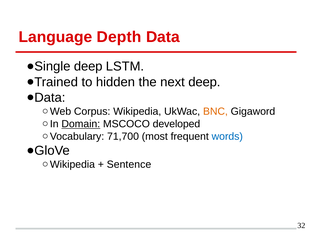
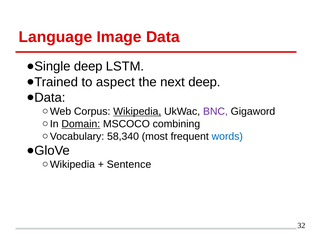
Depth: Depth -> Image
hidden: hidden -> aspect
Wikipedia underline: none -> present
BNC colour: orange -> purple
developed: developed -> combining
71,700: 71,700 -> 58,340
